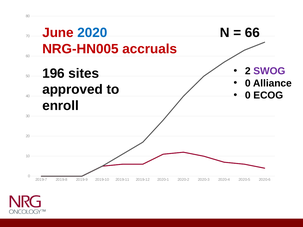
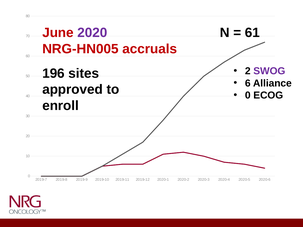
2020 colour: blue -> purple
66: 66 -> 61
0 at (248, 83): 0 -> 6
